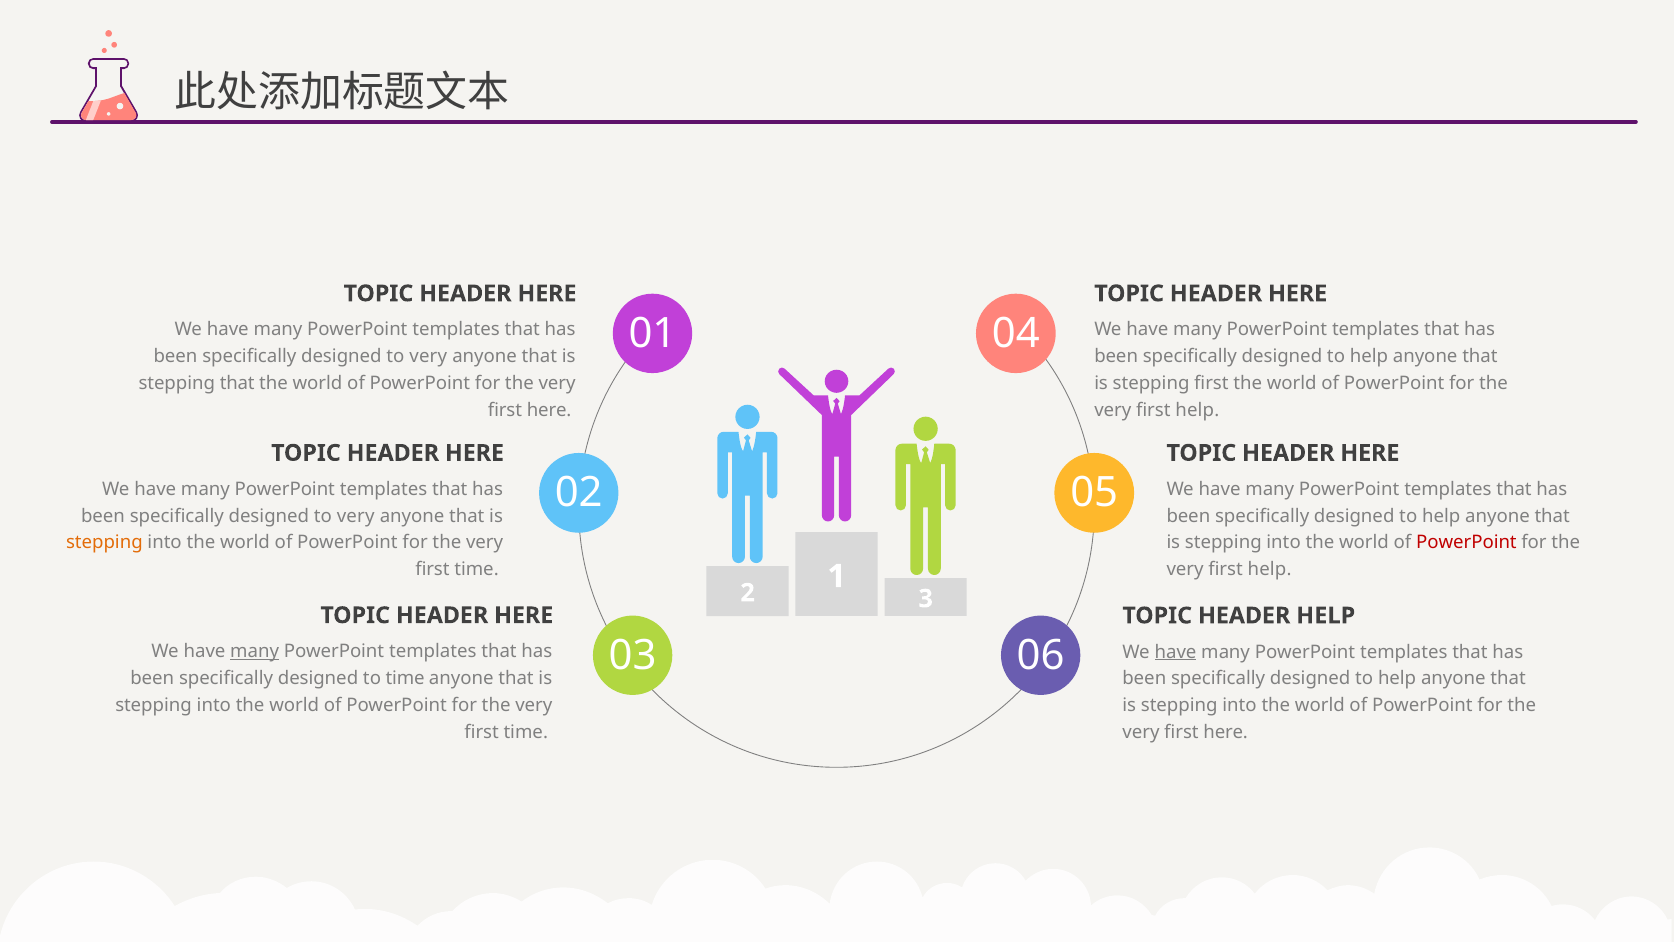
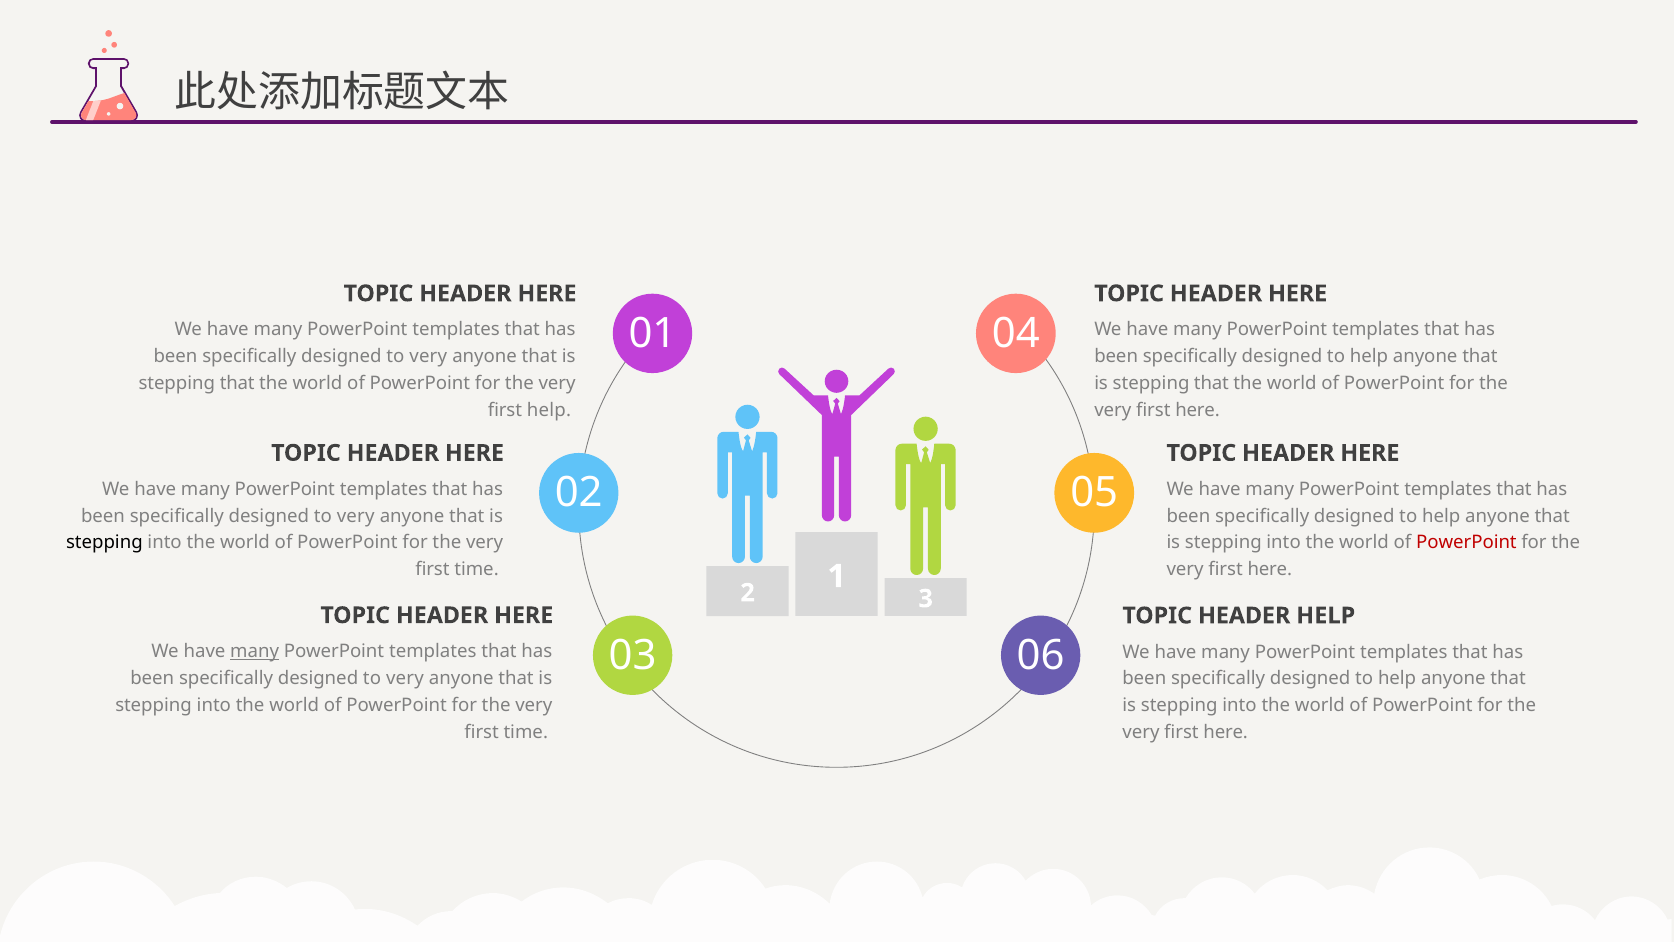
first at (1211, 383): first -> that
here at (549, 410): here -> help
help at (1197, 410): help -> here
stepping at (104, 543) colour: orange -> black
help at (1270, 569): help -> here
have at (1176, 652) underline: present -> none
time at (405, 678): time -> very
